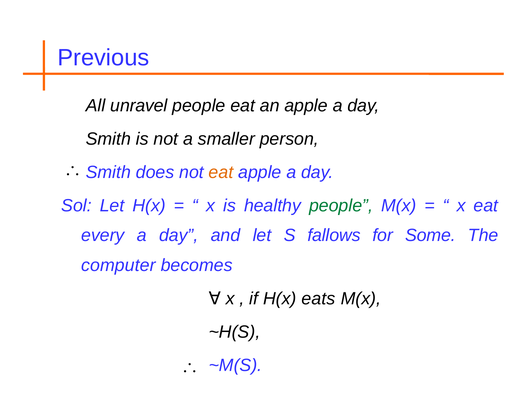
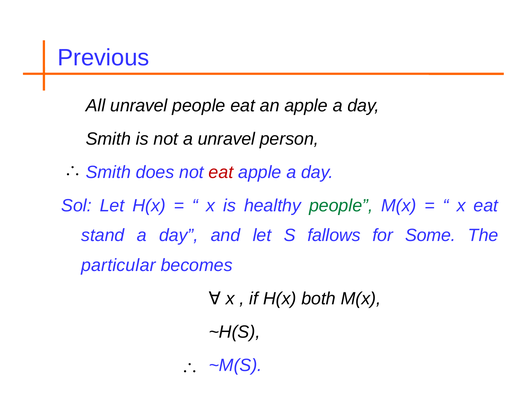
a smaller: smaller -> unravel
eat at (221, 172) colour: orange -> red
every: every -> stand
computer: computer -> particular
eats: eats -> both
